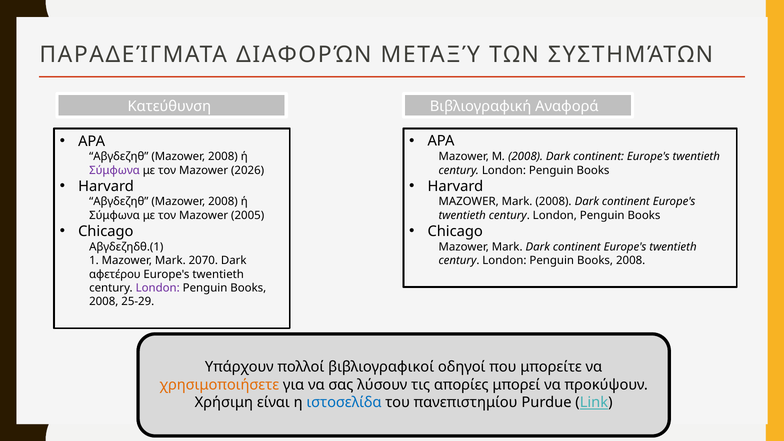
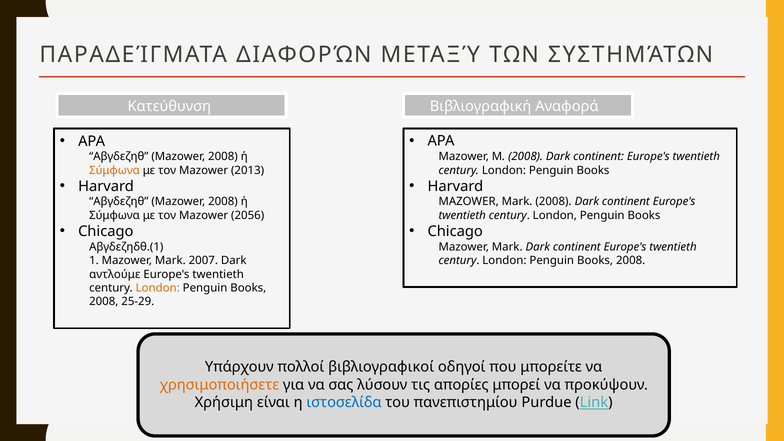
Σύμφωνα at (115, 170) colour: purple -> orange
2026: 2026 -> 2013
2005: 2005 -> 2056
2070: 2070 -> 2007
αφετέρου: αφετέρου -> αντλούμε
London at (158, 288) colour: purple -> orange
